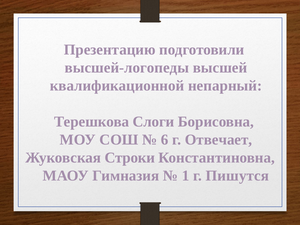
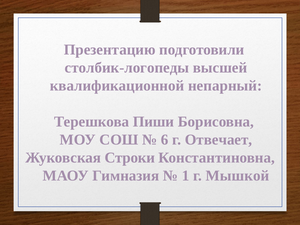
высшей-логопеды: высшей-логопеды -> столбик-логопеды
Слоги: Слоги -> Пиши
Пишутся: Пишутся -> Мышкой
